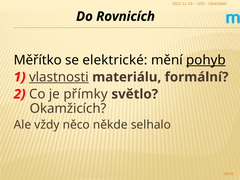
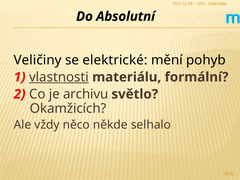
Rovnicích: Rovnicích -> Absolutní
Měřítko: Měřítko -> Veličiny
pohyb underline: present -> none
přímky: přímky -> archivu
